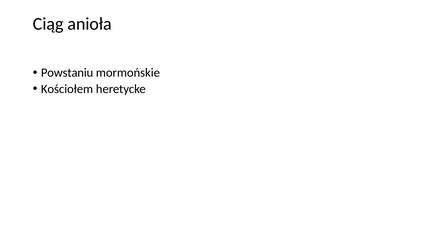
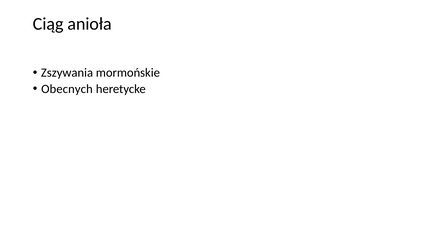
Powstaniu: Powstaniu -> Zszywania
Kościołem: Kościołem -> Obecnych
